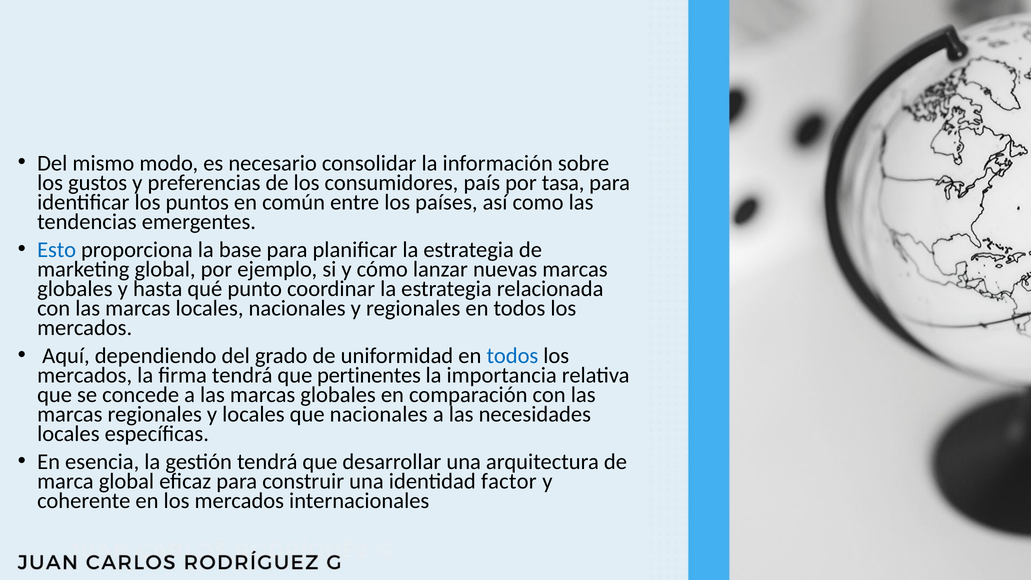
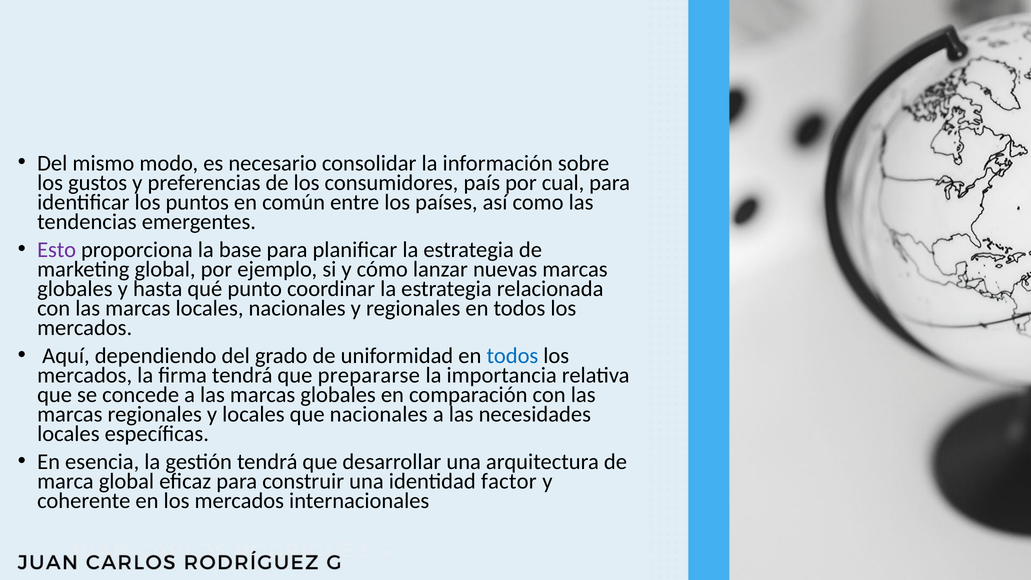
tasa: tasa -> cual
Esto colour: blue -> purple
pertinentes: pertinentes -> prepararse
